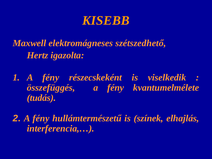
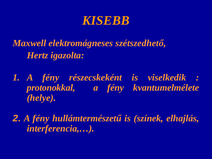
összefüggés: összefüggés -> protonokkal
tudás: tudás -> helye
